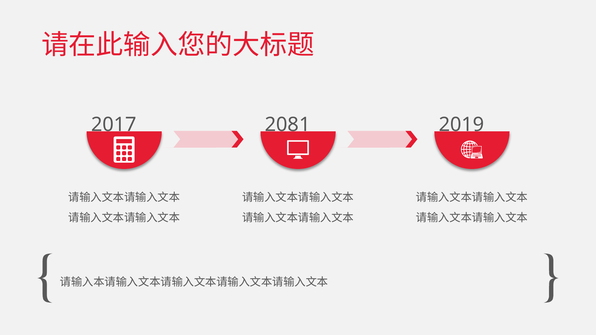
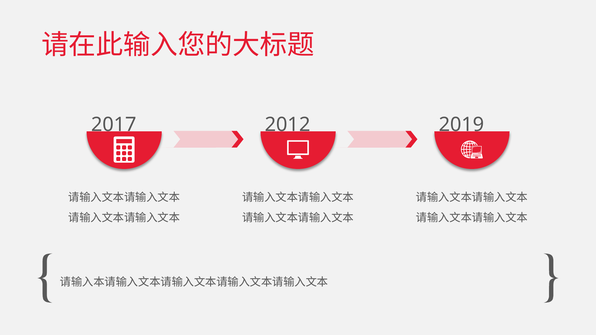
2081: 2081 -> 2012
